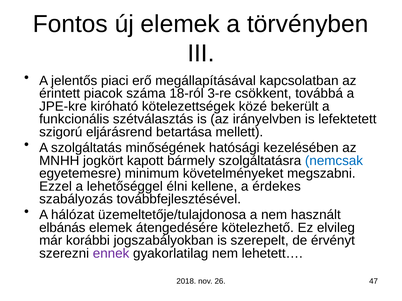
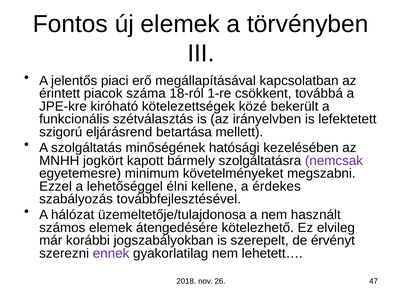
3-re: 3-re -> 1-re
nemcsak colour: blue -> purple
elbánás: elbánás -> számos
